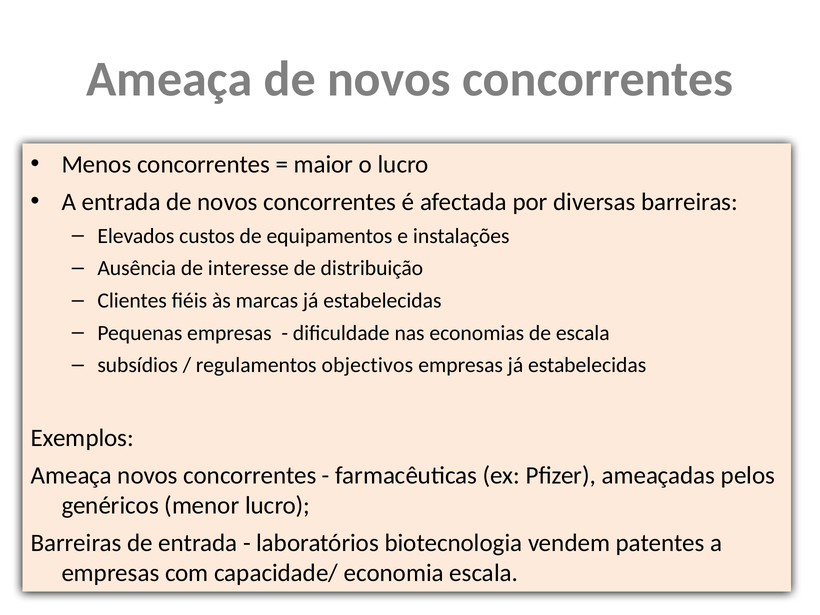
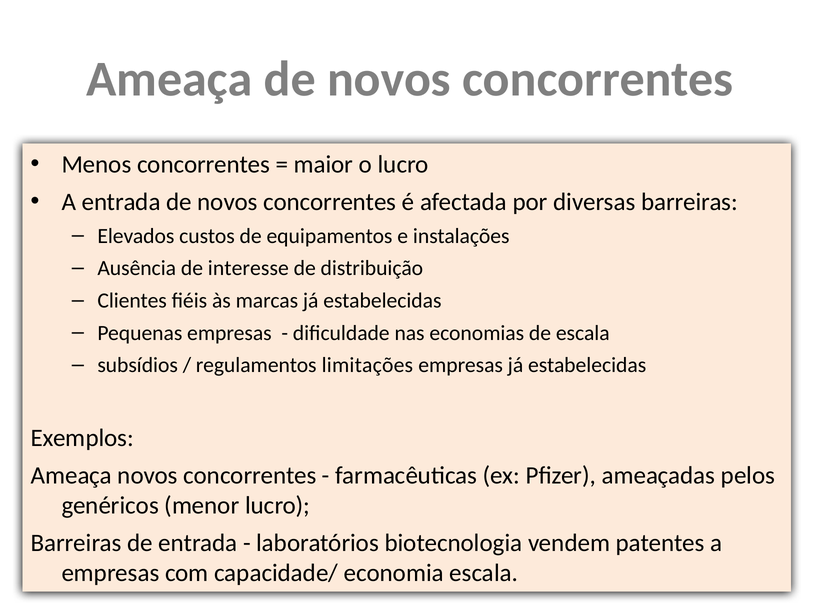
objectivos: objectivos -> limitações
